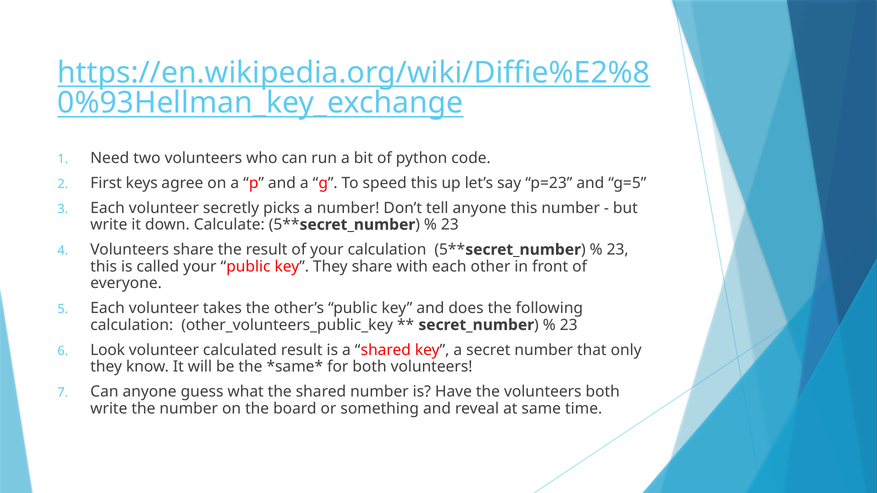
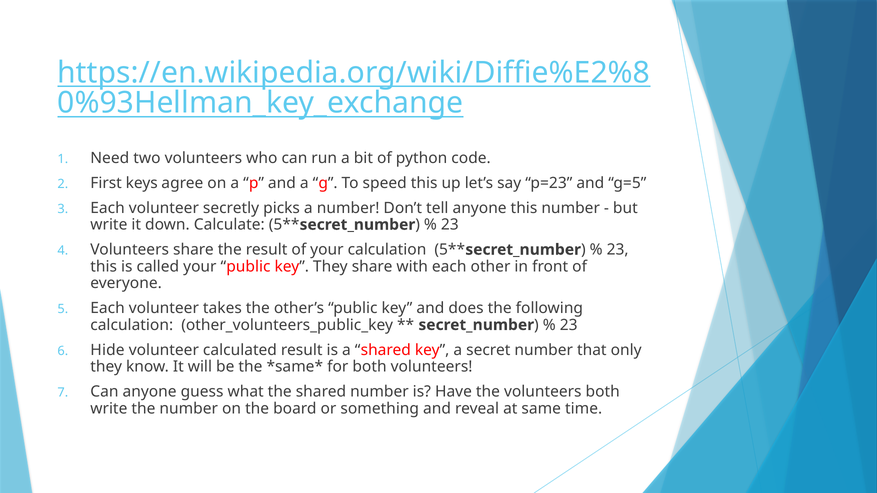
Look: Look -> Hide
